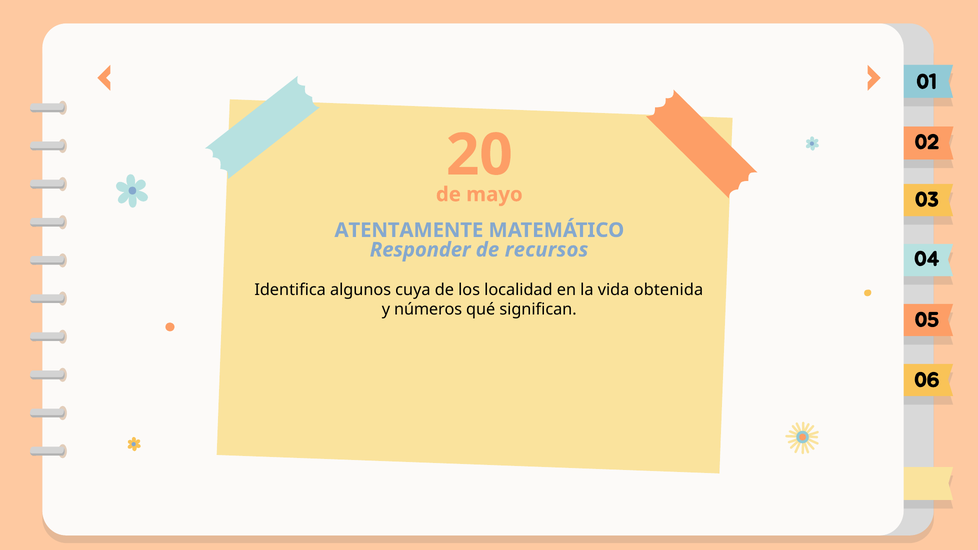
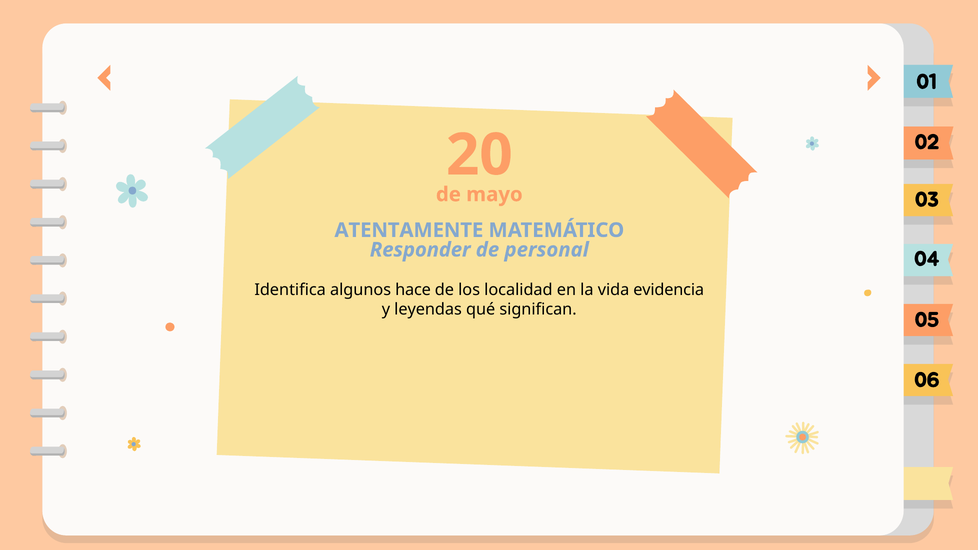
recursos: recursos -> personal
cuya: cuya -> hace
obtenida: obtenida -> evidencia
números: números -> leyendas
